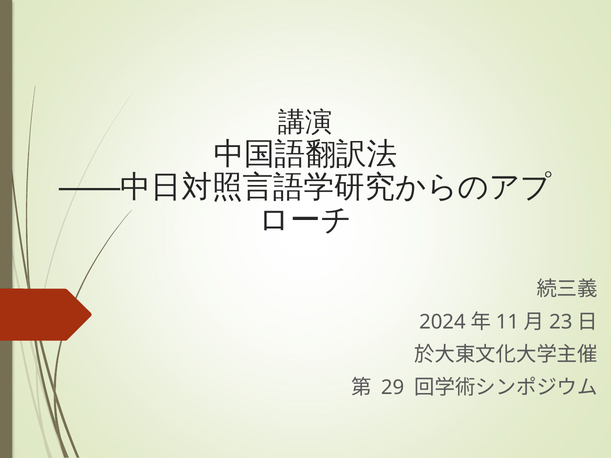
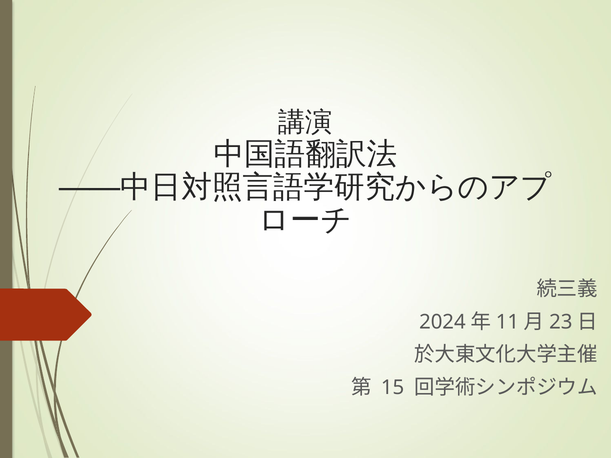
29: 29 -> 15
